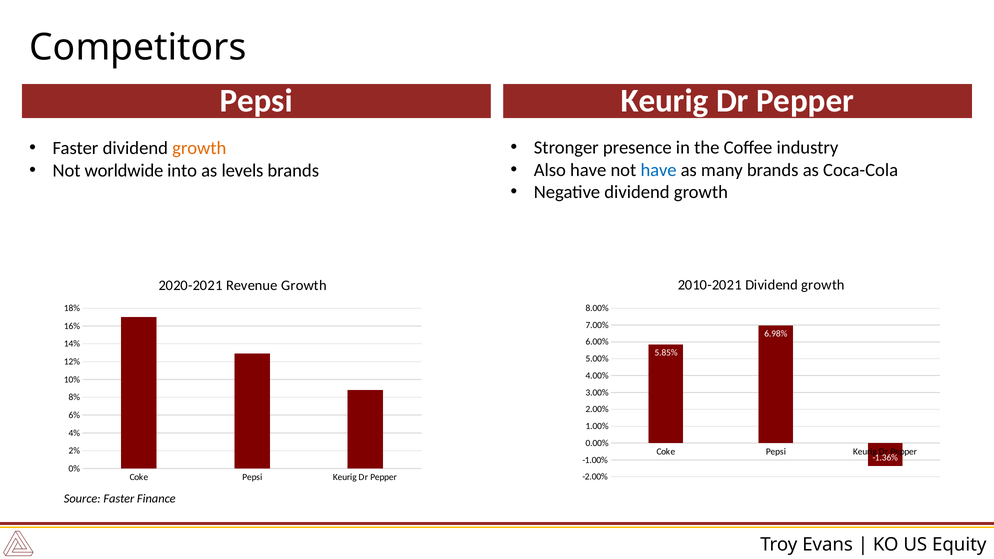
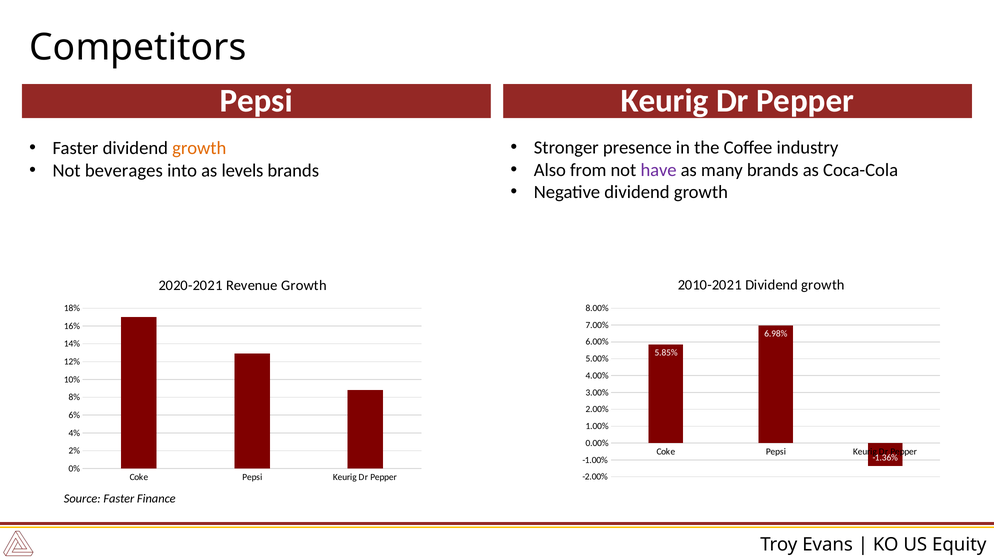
Also have: have -> from
have at (659, 170) colour: blue -> purple
worldwide: worldwide -> beverages
